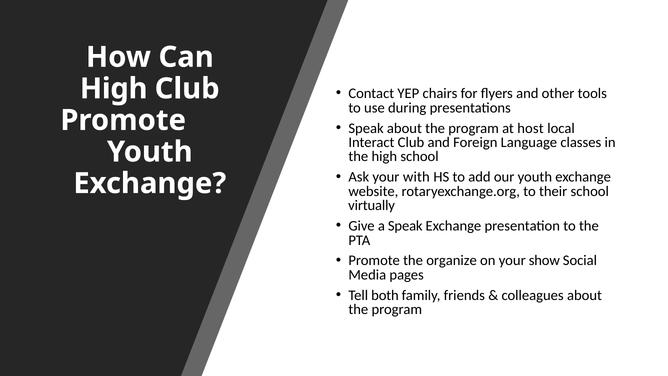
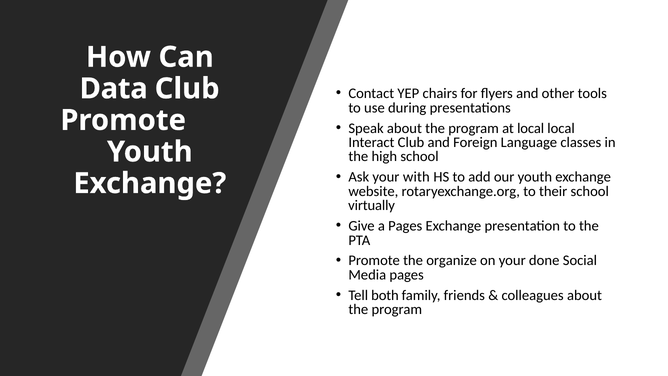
High at (114, 89): High -> Data
at host: host -> local
a Speak: Speak -> Pages
show: show -> done
